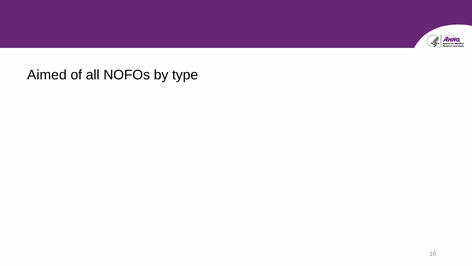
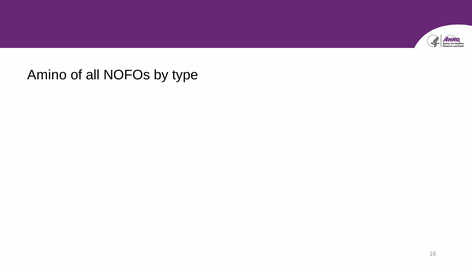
Aimed: Aimed -> Amino
